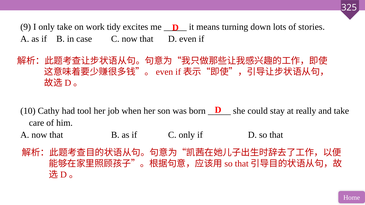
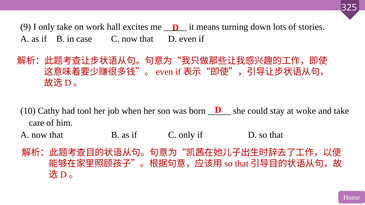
tidy: tidy -> hall
really: really -> woke
